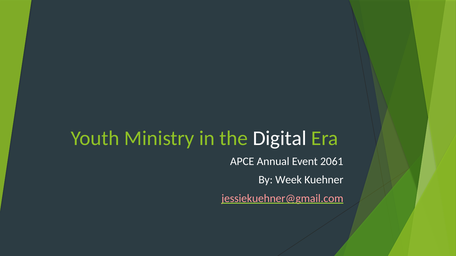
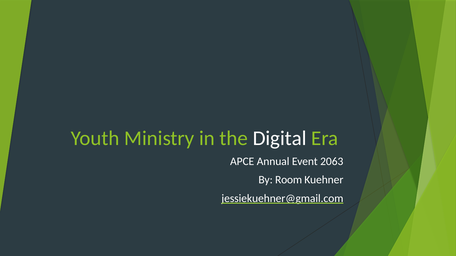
2061: 2061 -> 2063
Week: Week -> Room
jessiekuehner@gmail.com colour: pink -> white
